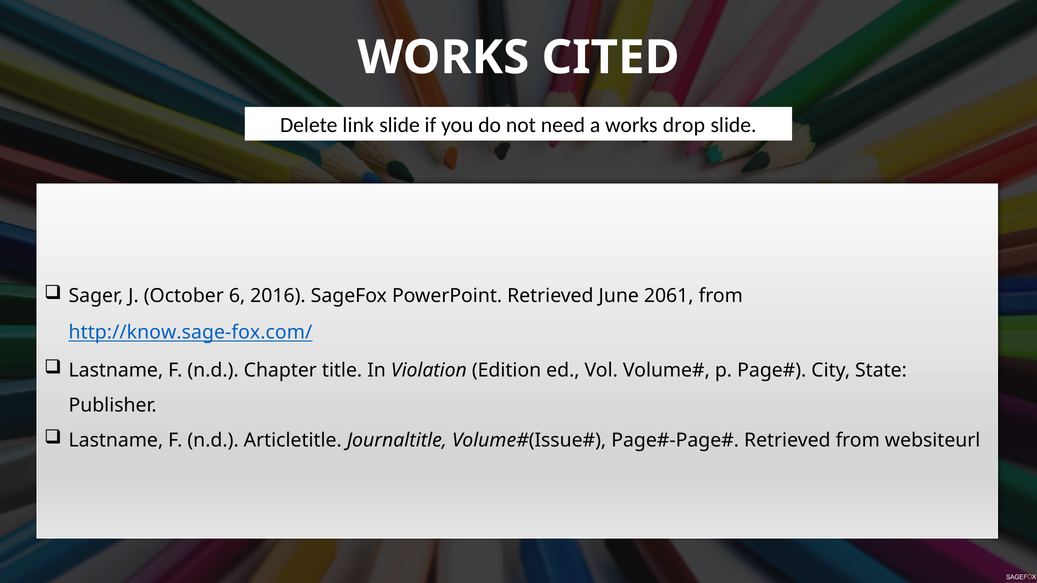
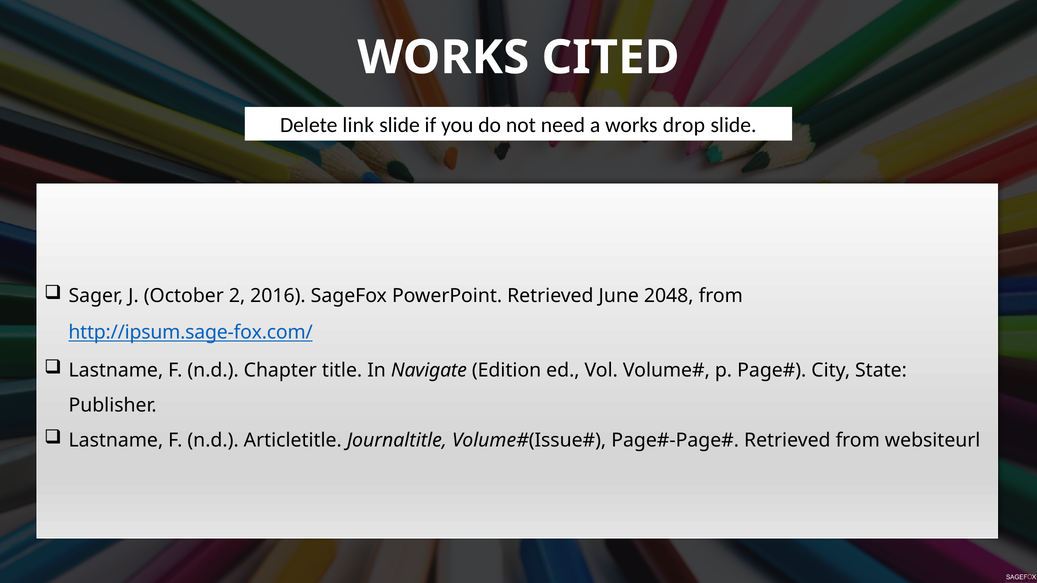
6: 6 -> 2
2061: 2061 -> 2048
http://know.sage-fox.com/: http://know.sage-fox.com/ -> http://ipsum.sage-fox.com/
Violation: Violation -> Navigate
